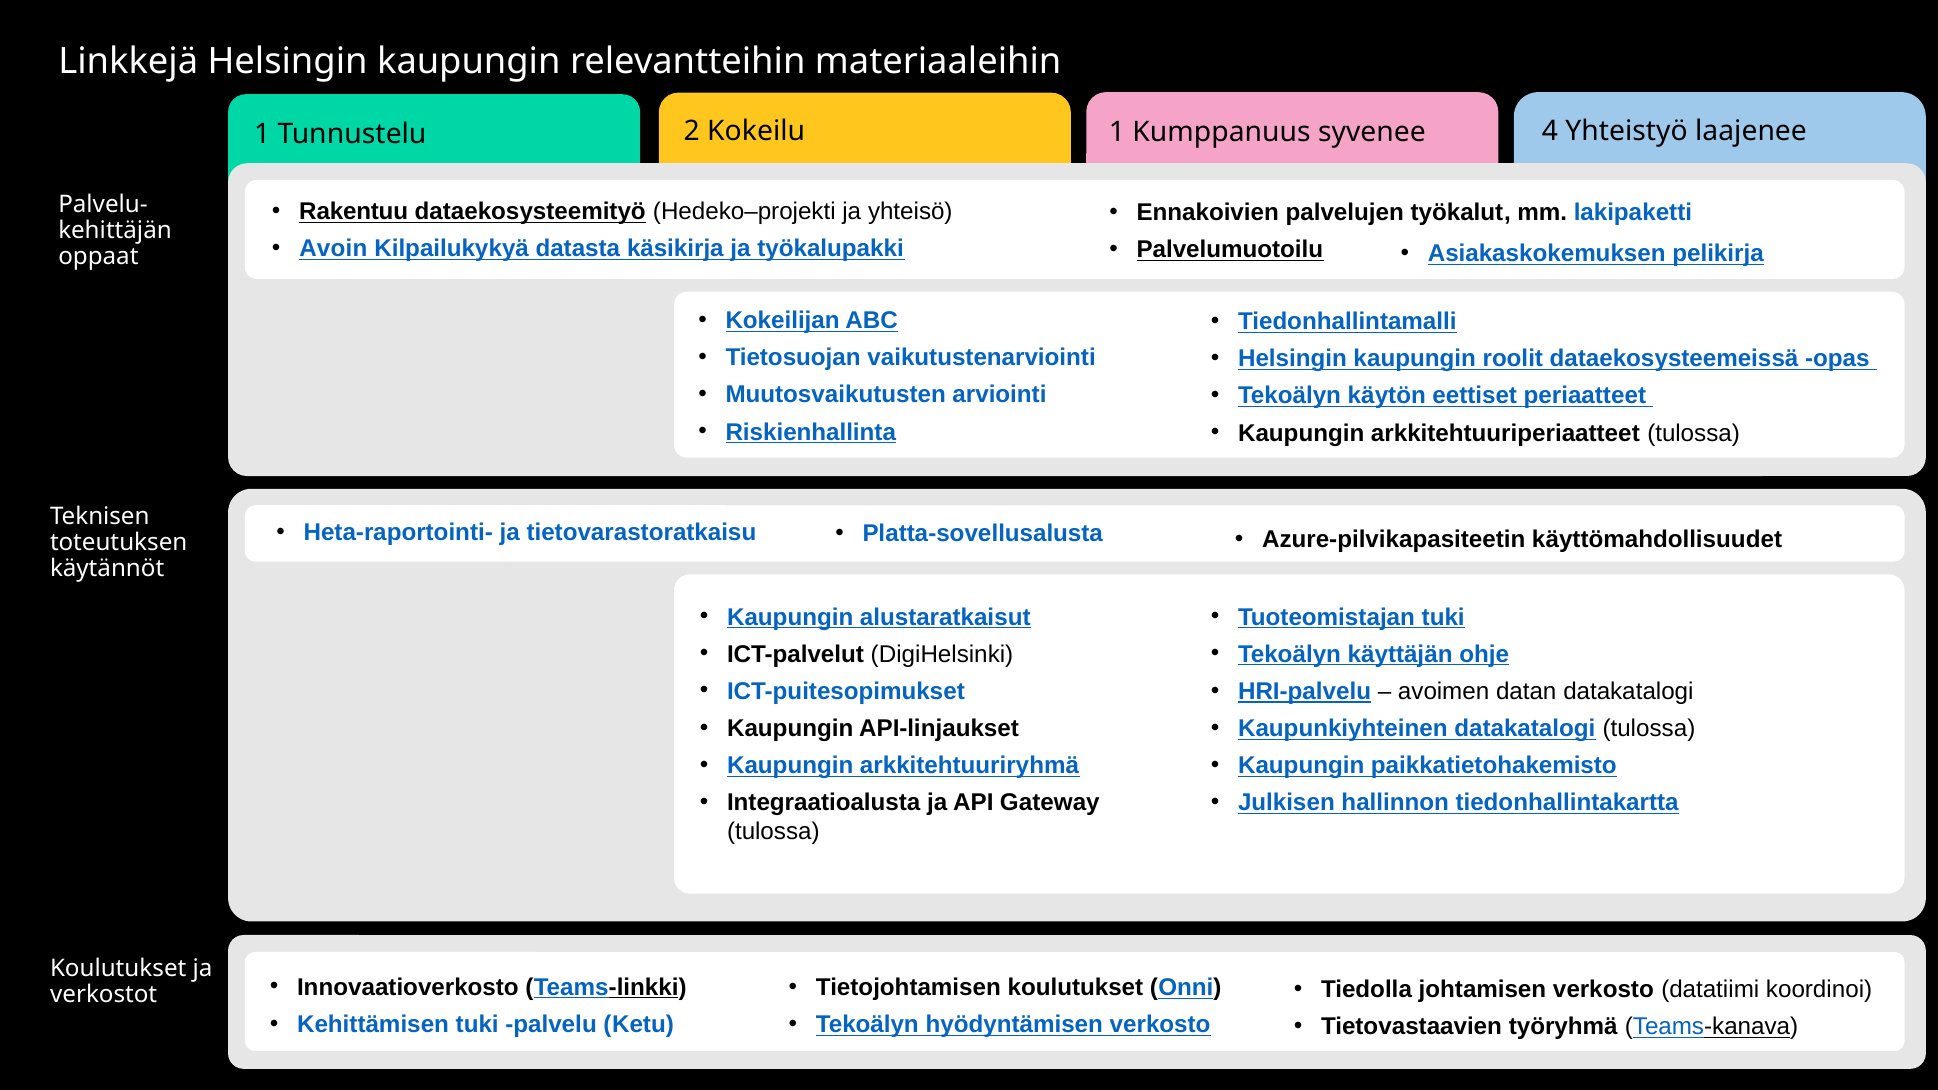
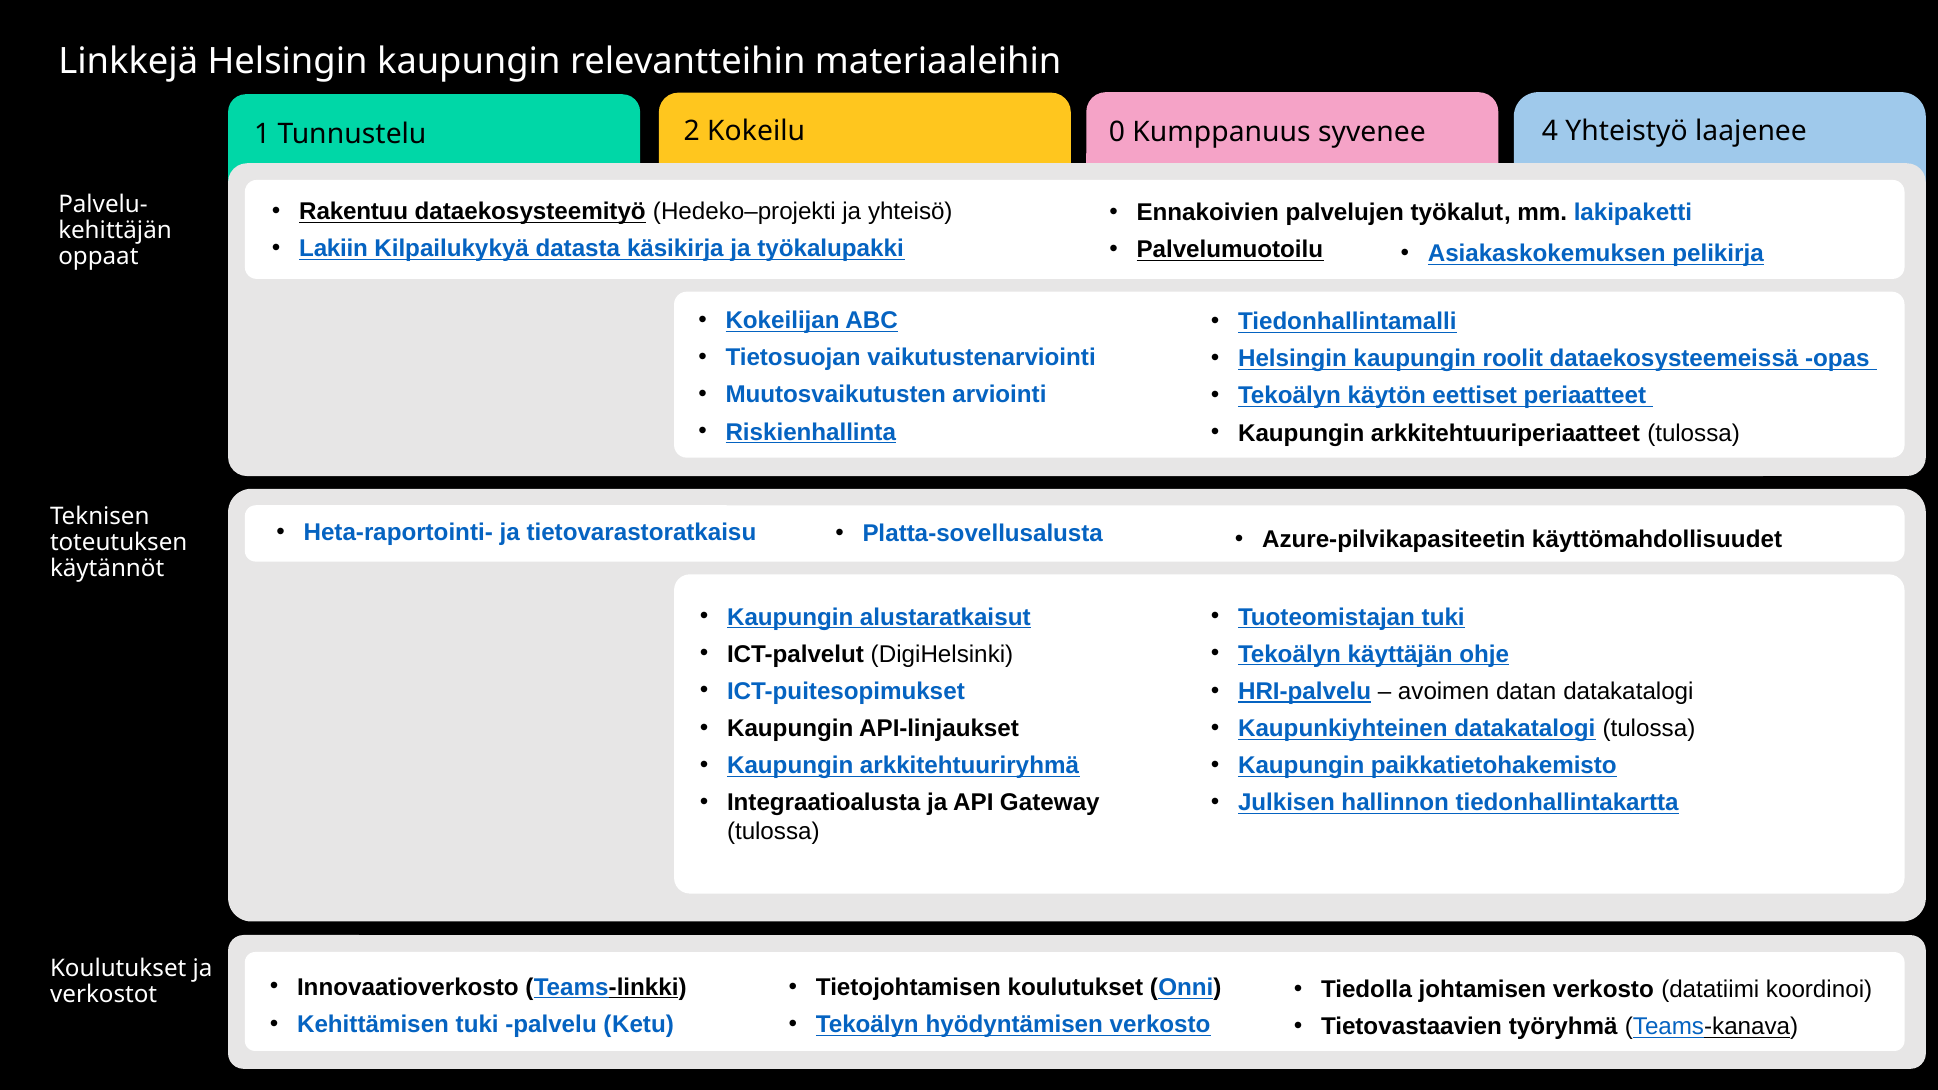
Tunnustelu 1: 1 -> 0
Avoin: Avoin -> Lakiin
